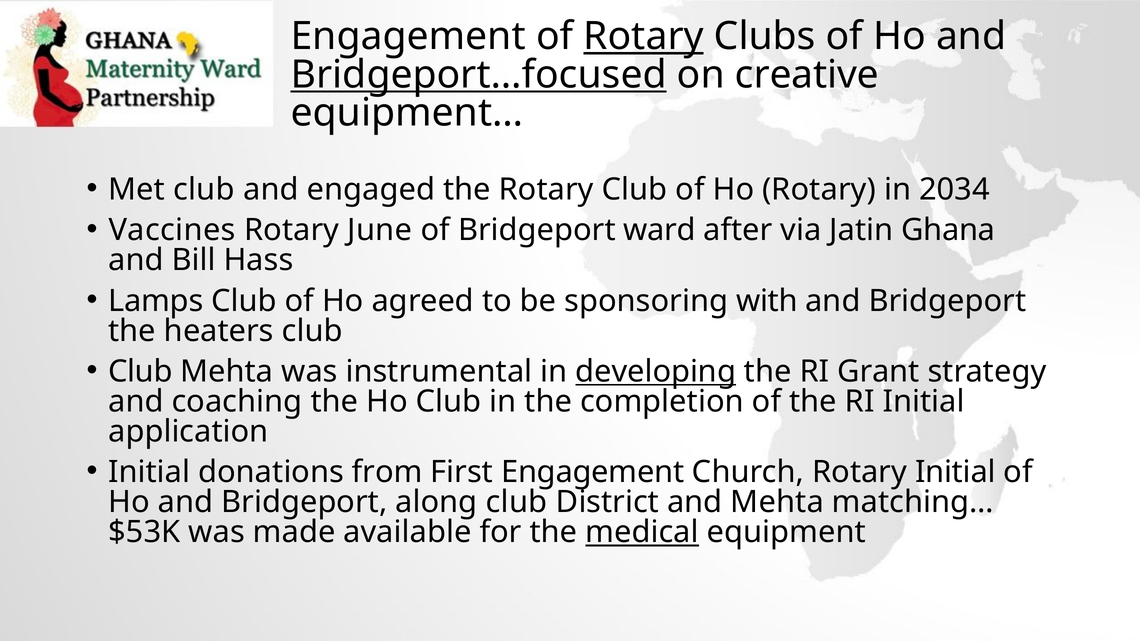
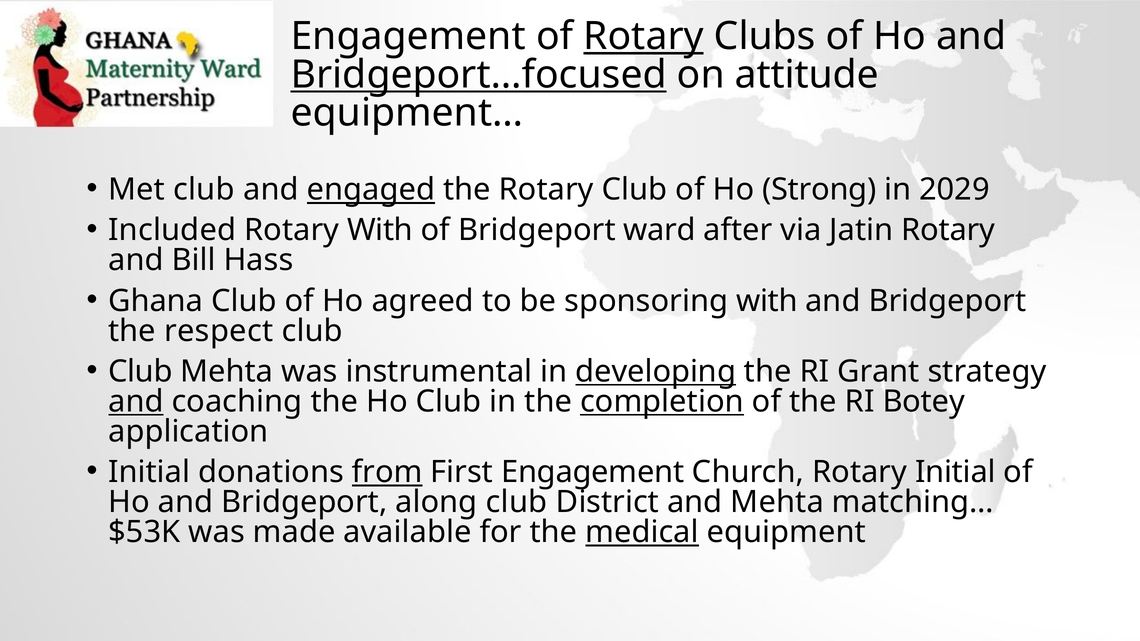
creative: creative -> attitude
engaged underline: none -> present
Ho Rotary: Rotary -> Strong
2034: 2034 -> 2029
Vaccines: Vaccines -> Included
Rotary June: June -> With
Jatin Ghana: Ghana -> Rotary
Lamps: Lamps -> Ghana
heaters: heaters -> respect
and at (136, 402) underline: none -> present
completion underline: none -> present
RI Initial: Initial -> Botey
from underline: none -> present
